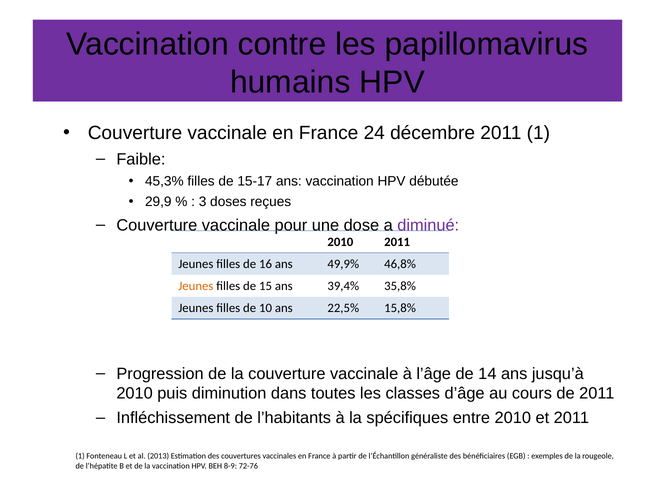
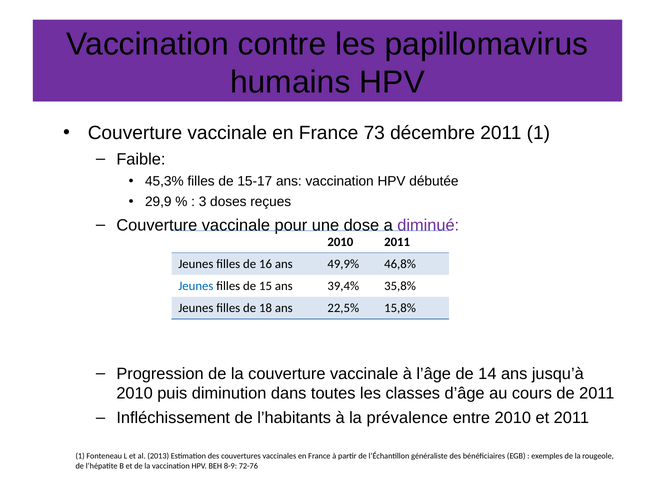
24: 24 -> 73
Jeunes at (196, 286) colour: orange -> blue
10: 10 -> 18
spécifiques: spécifiques -> prévalence
